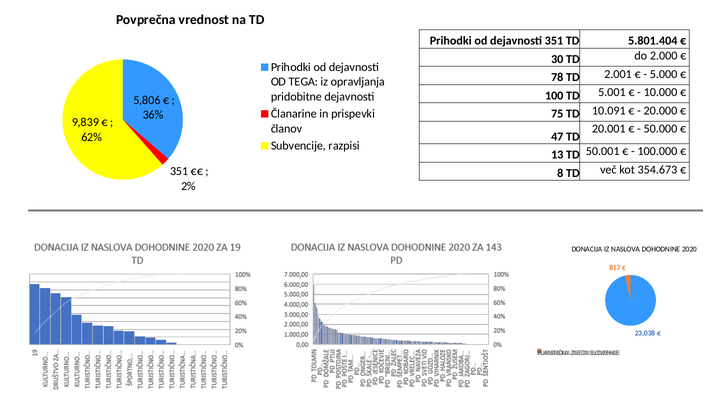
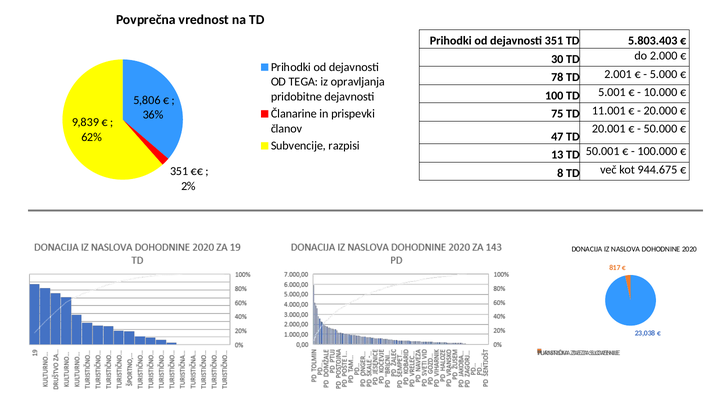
5.801.404: 5.801.404 -> 5.803.403
10.091: 10.091 -> 11.001
354.673: 354.673 -> 944.675
